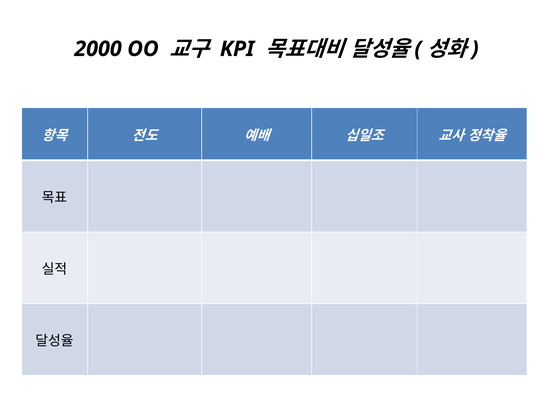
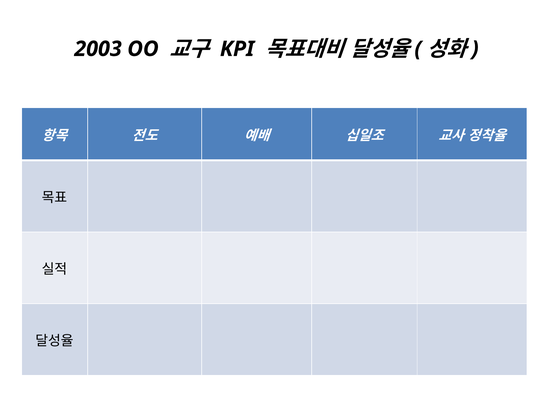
2000: 2000 -> 2003
